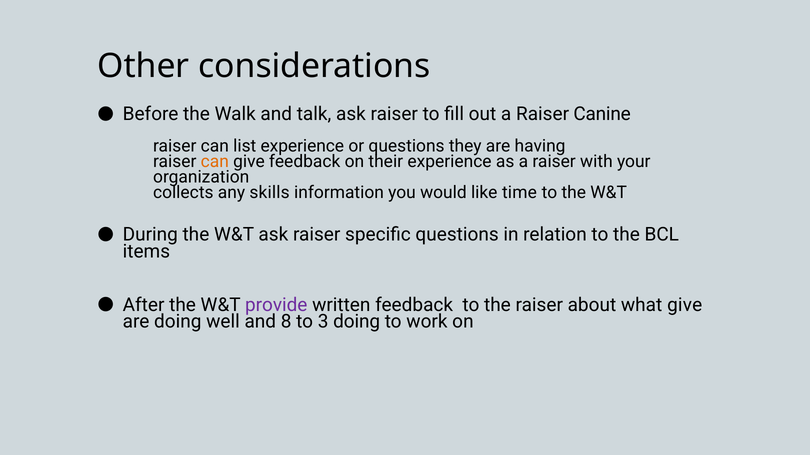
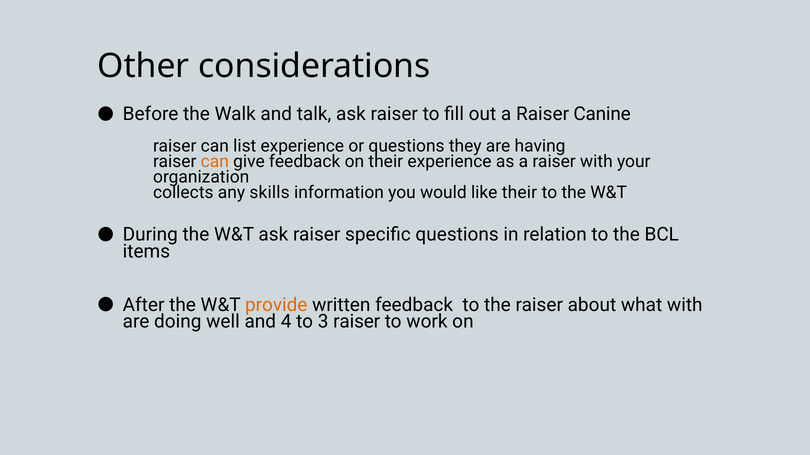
like time: time -> their
provide colour: purple -> orange
what give: give -> with
8: 8 -> 4
3 doing: doing -> raiser
